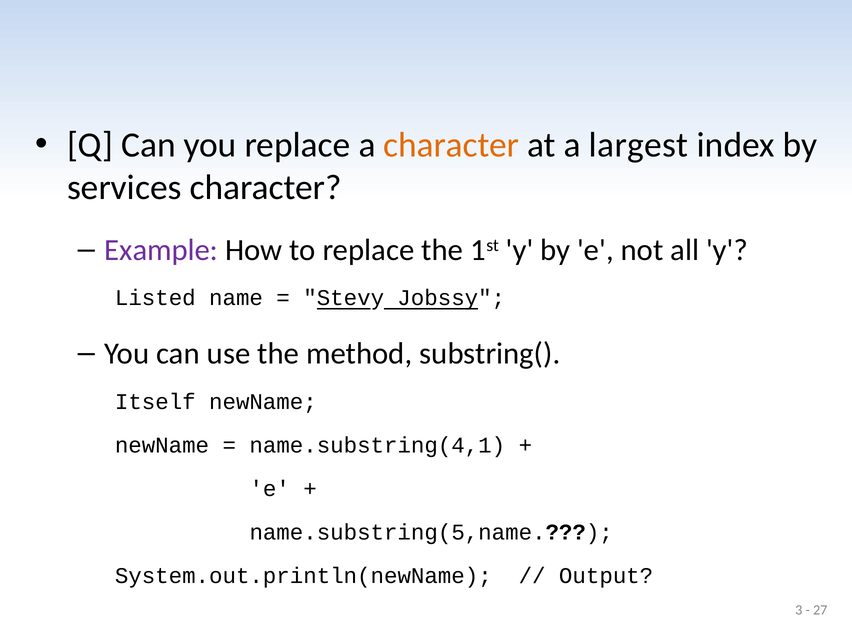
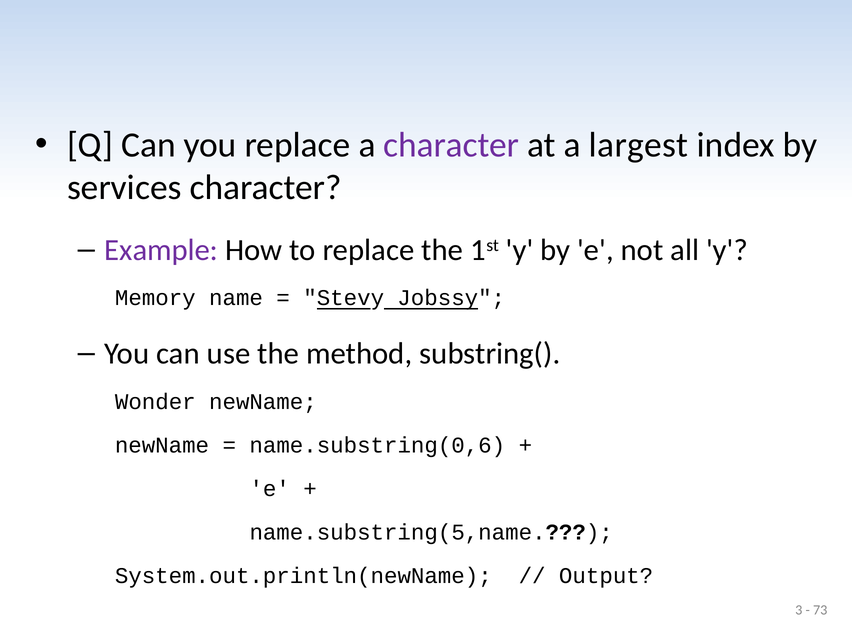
character at (451, 145) colour: orange -> purple
Listed: Listed -> Memory
Itself: Itself -> Wonder
name.substring(4,1: name.substring(4,1 -> name.substring(0,6
27: 27 -> 73
